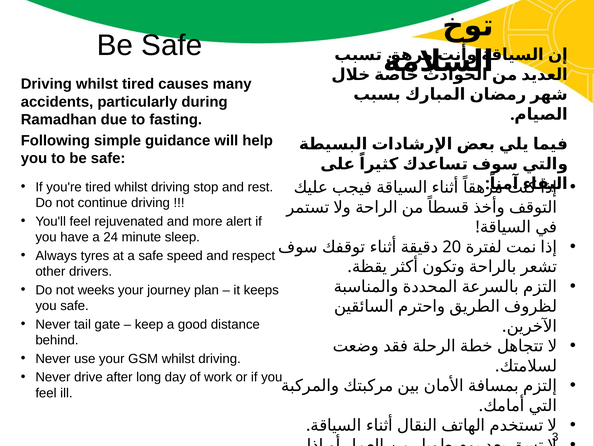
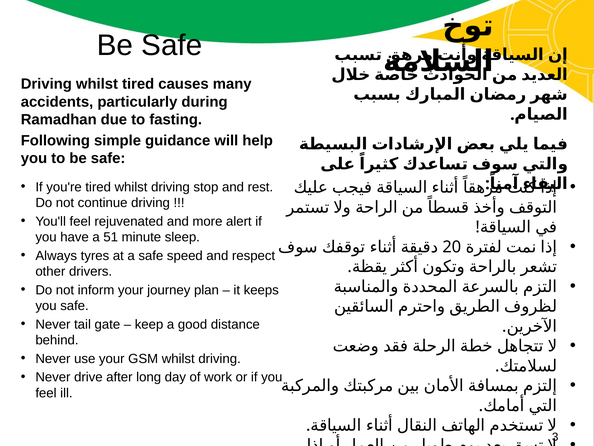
24: 24 -> 51
weeks: weeks -> inform
